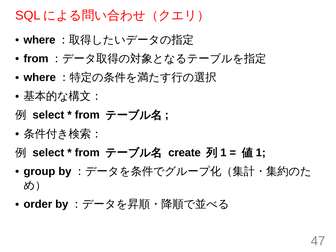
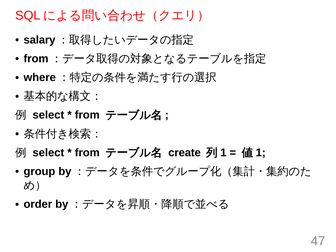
where at (40, 40): where -> salary
